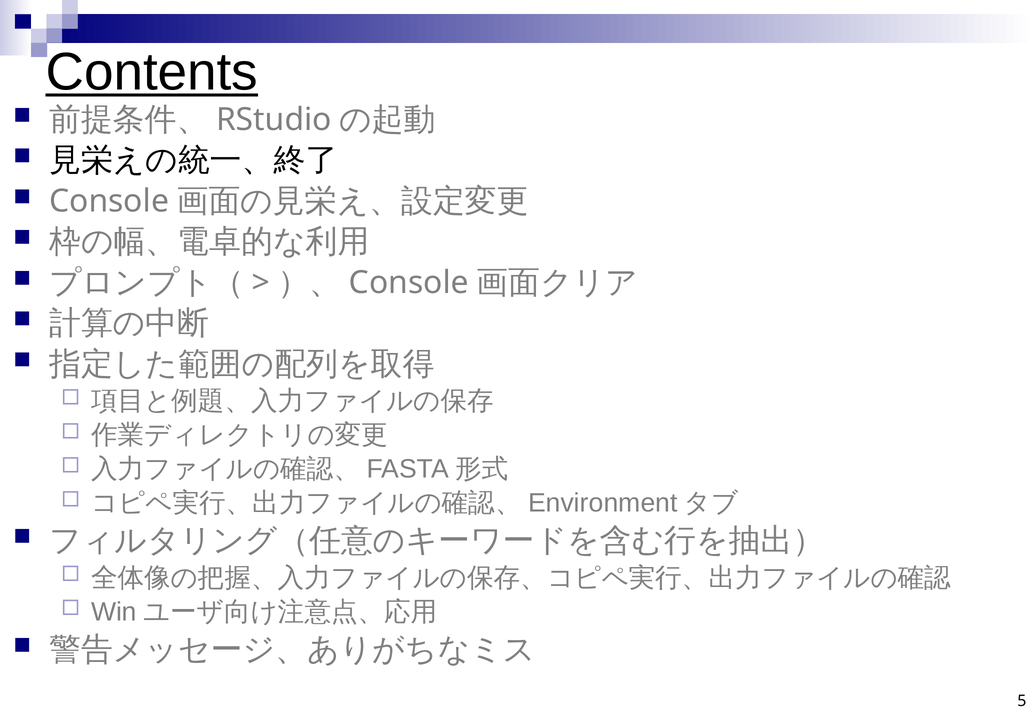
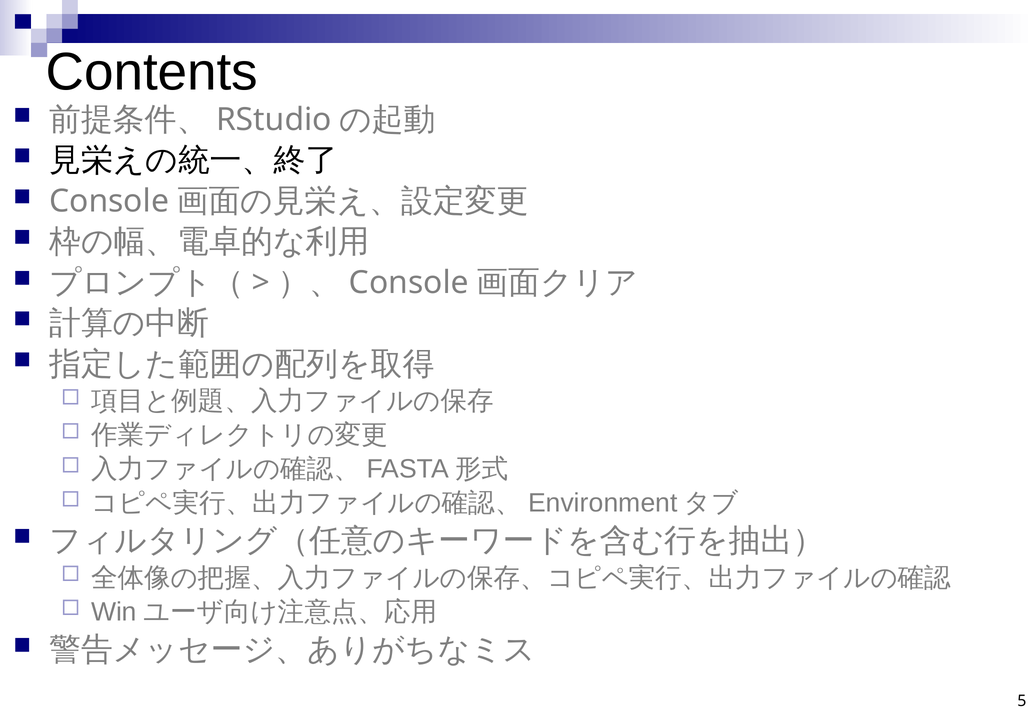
Contents underline: present -> none
